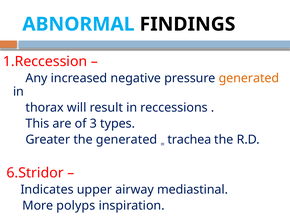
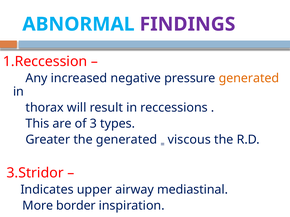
FINDINGS colour: black -> purple
trachea: trachea -> viscous
6.Stridor: 6.Stridor -> 3.Stridor
polyps: polyps -> border
